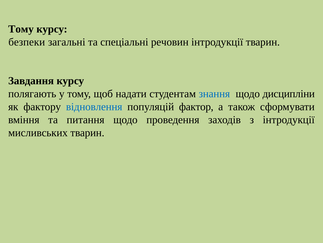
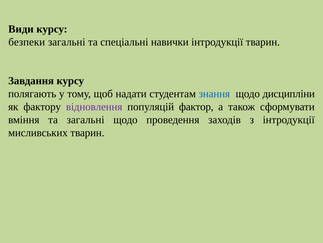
Тому at (21, 29): Тому -> Види
речовин: речовин -> навички
відновлення colour: blue -> purple
та питання: питання -> загальні
